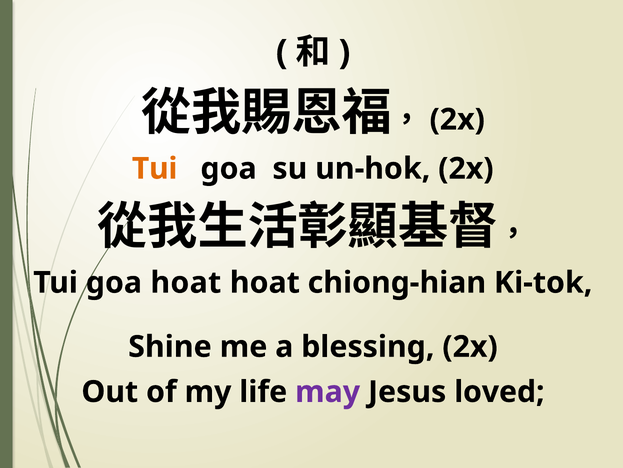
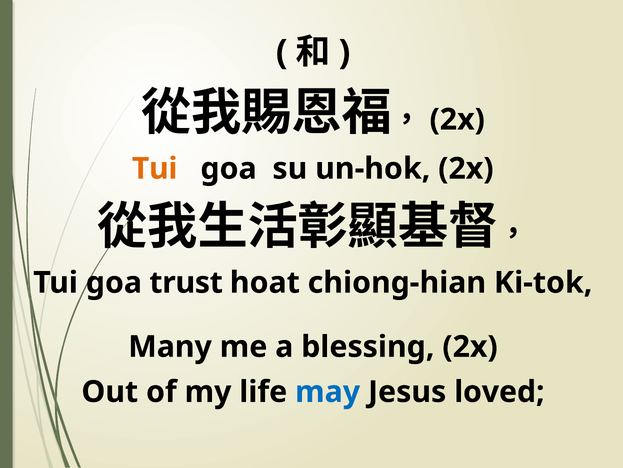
goa hoat: hoat -> trust
Shine: Shine -> Many
may colour: purple -> blue
